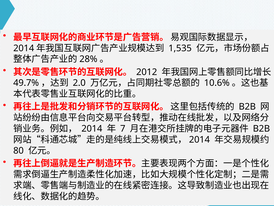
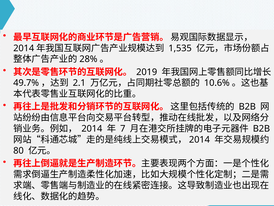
2012: 2012 -> 2019
2.0: 2.0 -> 2.1
